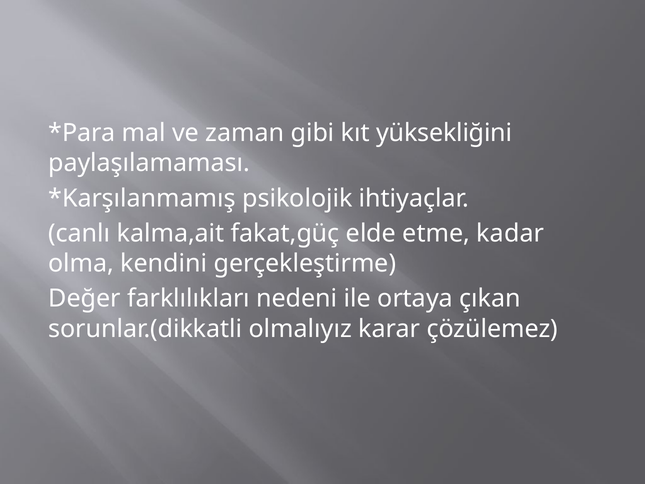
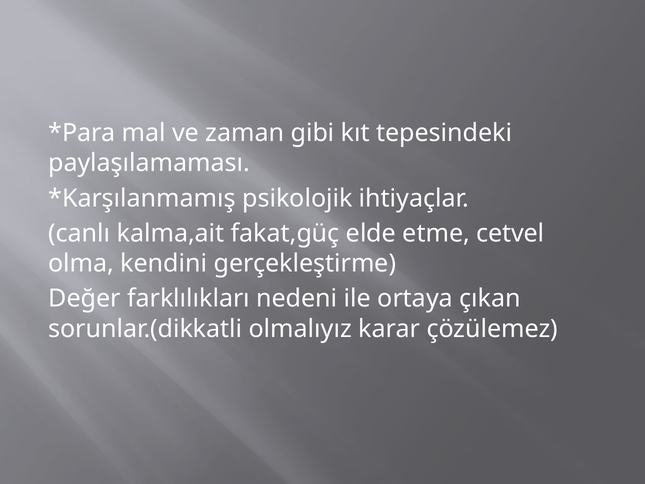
yüksekliğini: yüksekliğini -> tepesindeki
kadar: kadar -> cetvel
